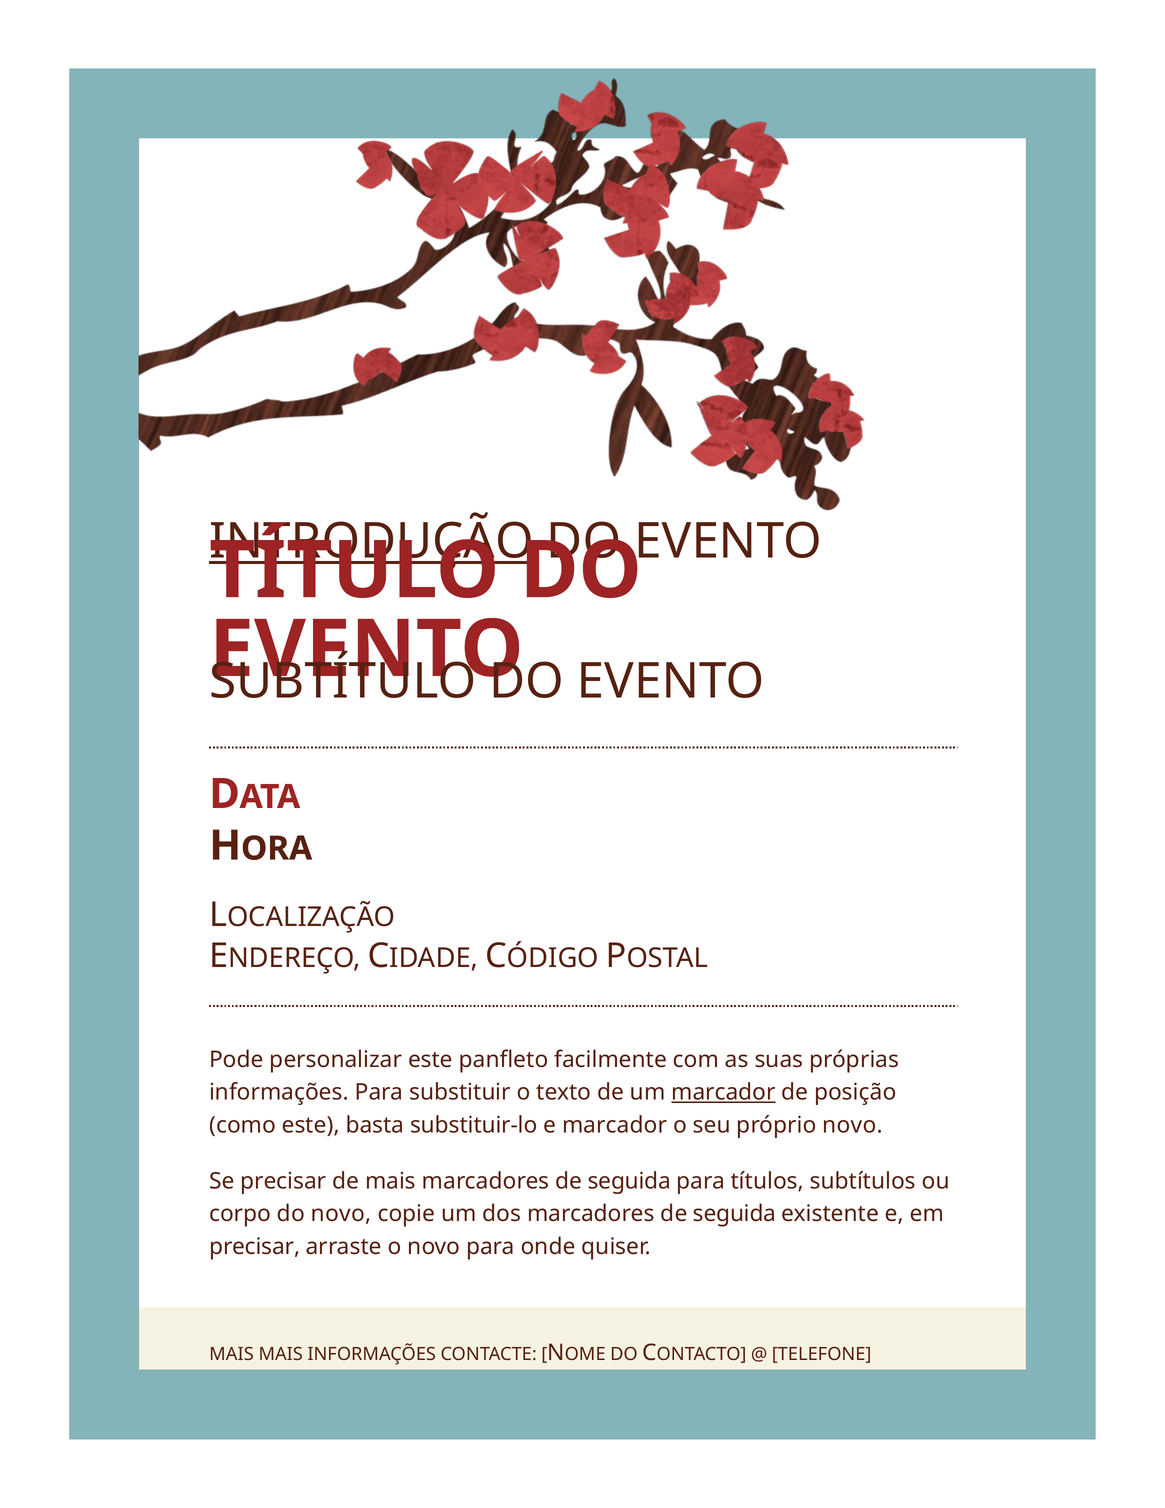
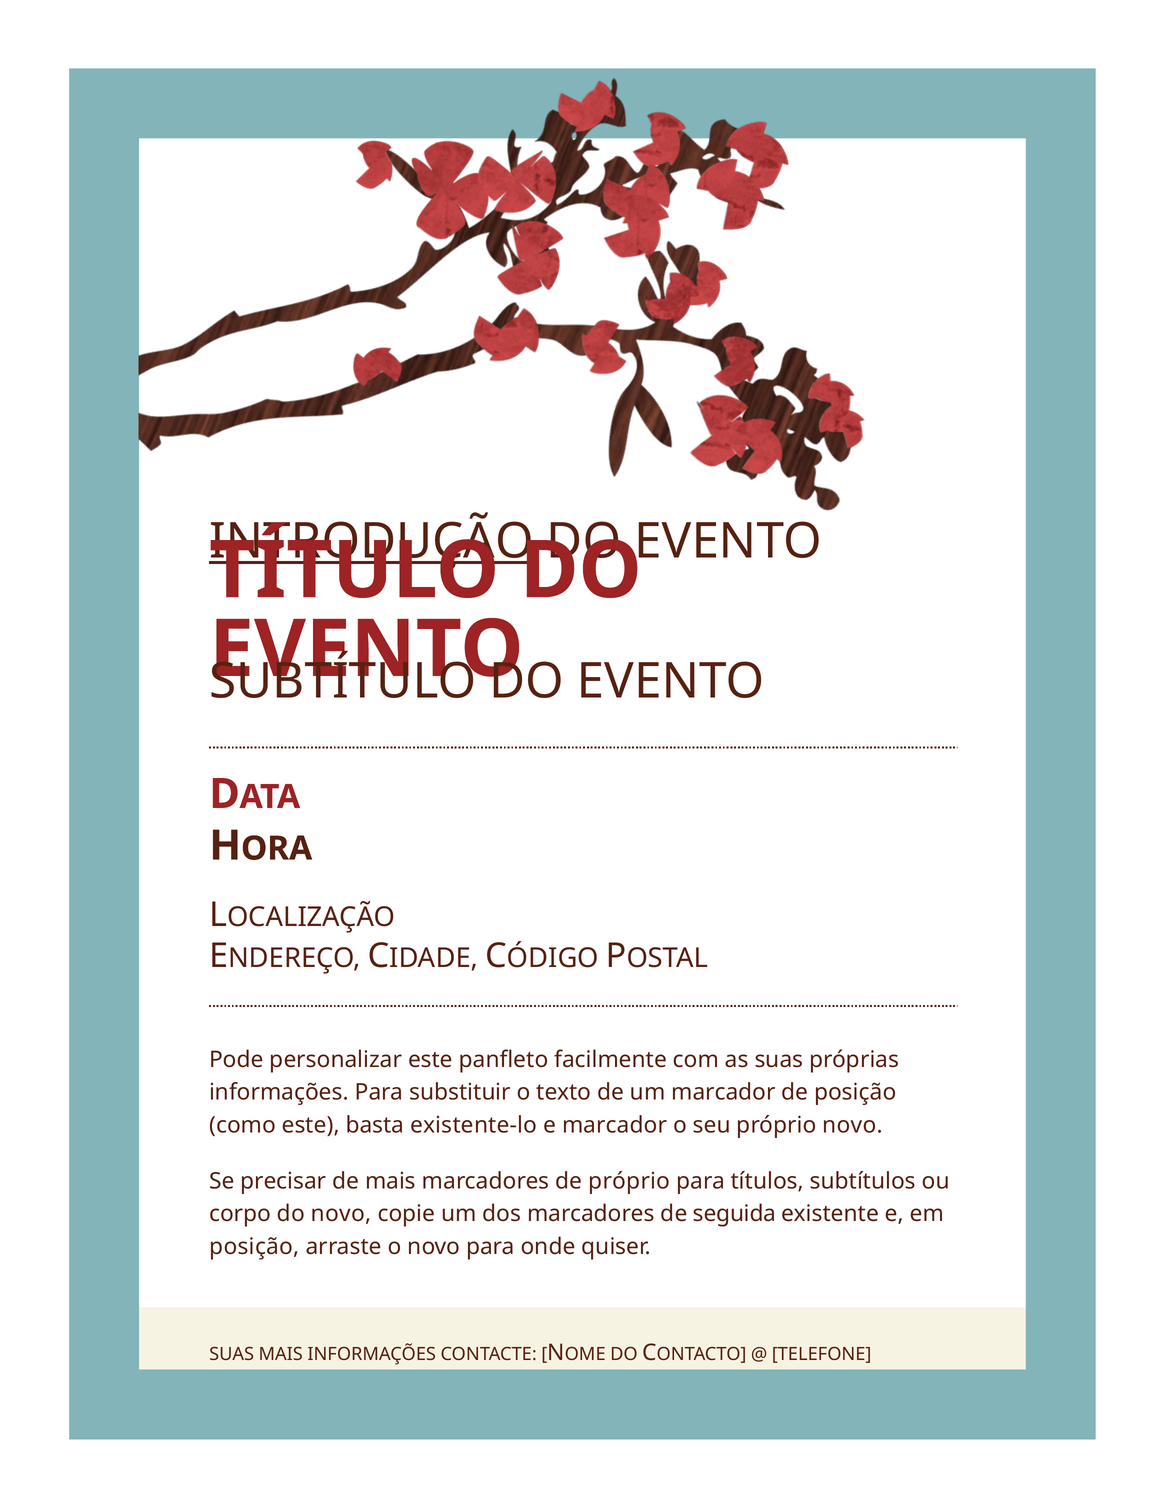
marcador at (723, 1092) underline: present -> none
substituir-lo: substituir-lo -> existente-lo
mais marcadores de seguida: seguida -> próprio
precisar at (255, 1246): precisar -> posição
MAIS at (232, 1354): MAIS -> SUAS
